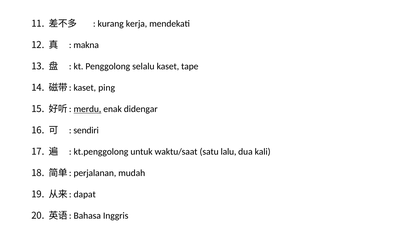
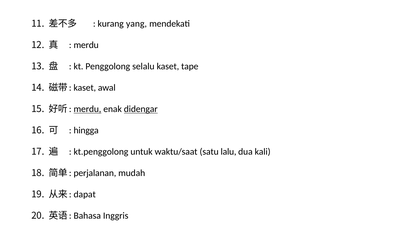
kerja: kerja -> yang
makna at (86, 45): makna -> merdu
ping: ping -> awal
didengar underline: none -> present
sendiri: sendiri -> hingga
